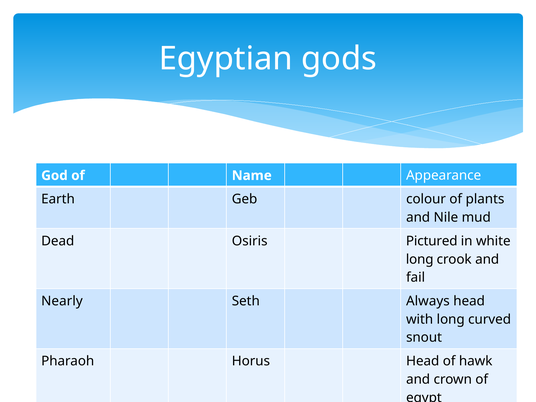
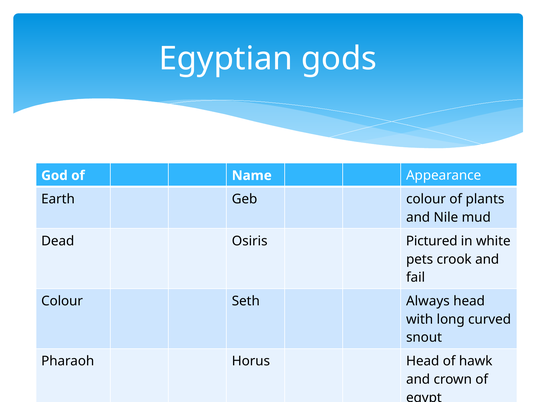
long at (420, 259): long -> pets
Nearly at (62, 301): Nearly -> Colour
